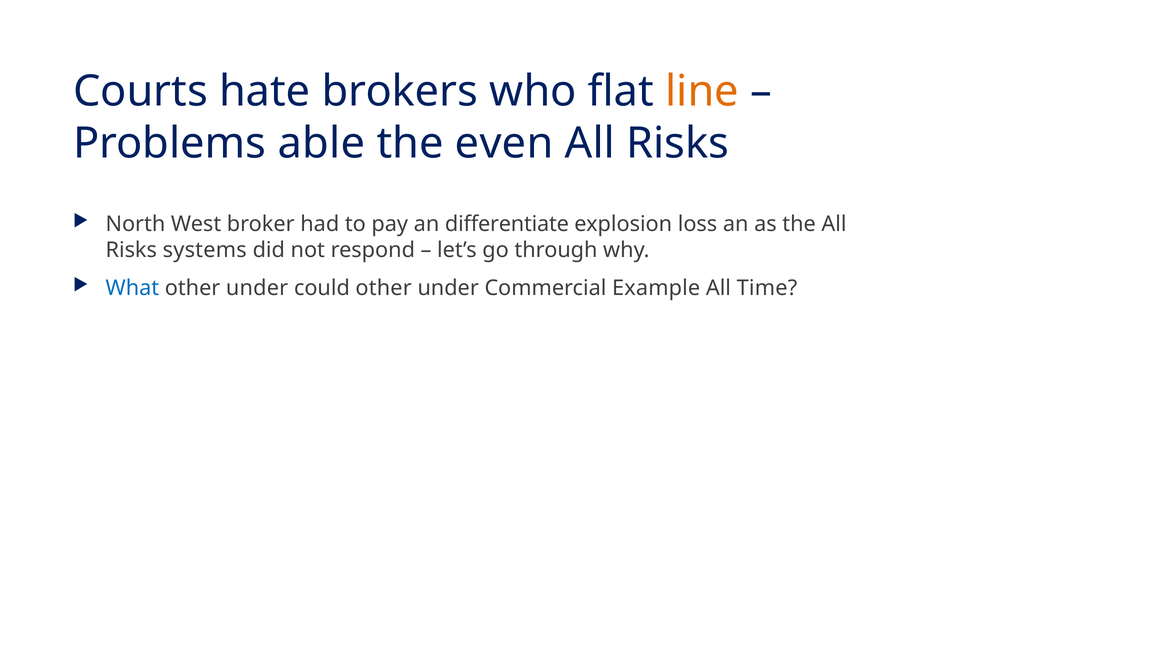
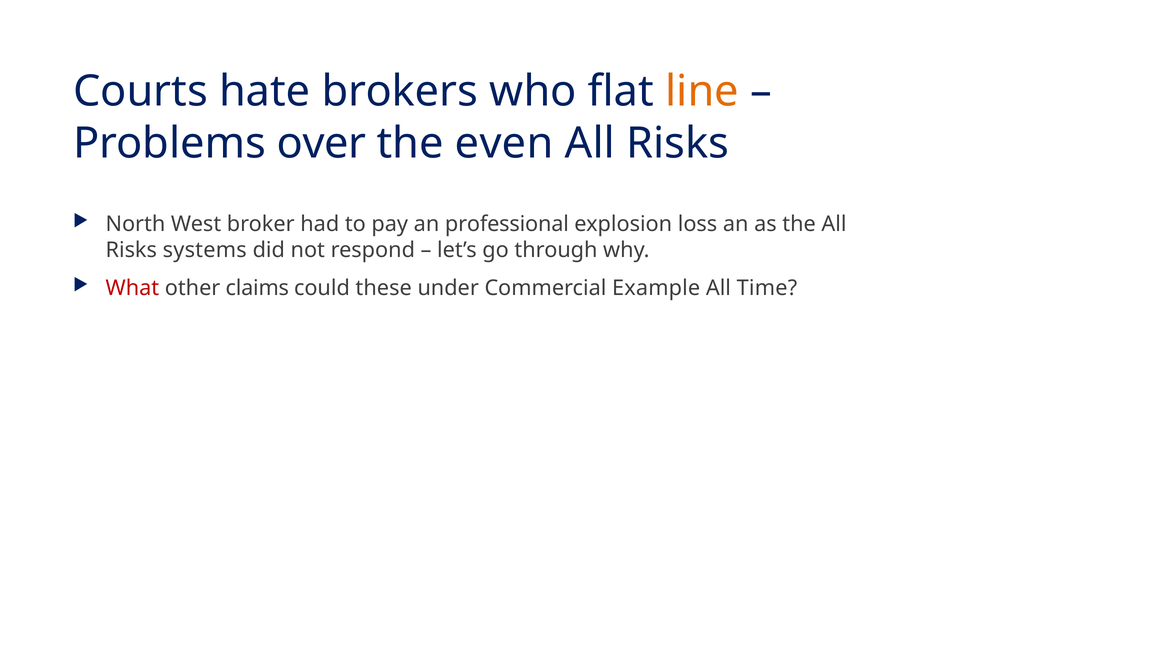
able: able -> over
differentiate: differentiate -> professional
What colour: blue -> red
under at (257, 288): under -> claims
could other: other -> these
